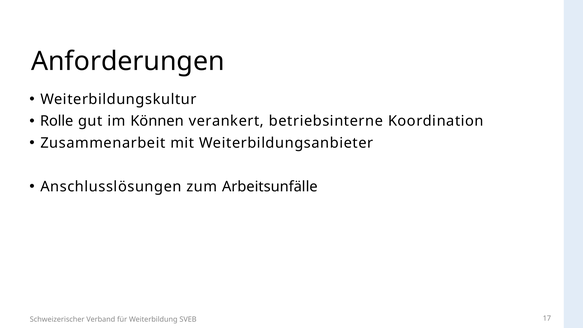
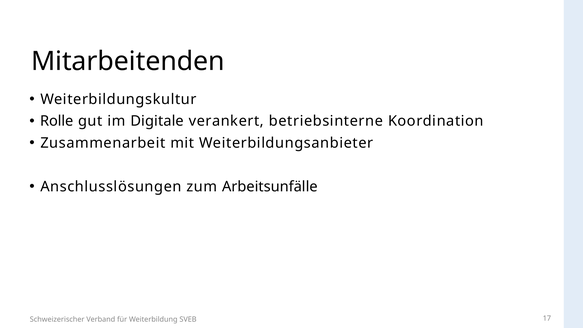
Anforderungen: Anforderungen -> Mitarbeitenden
Können: Können -> Digitale
